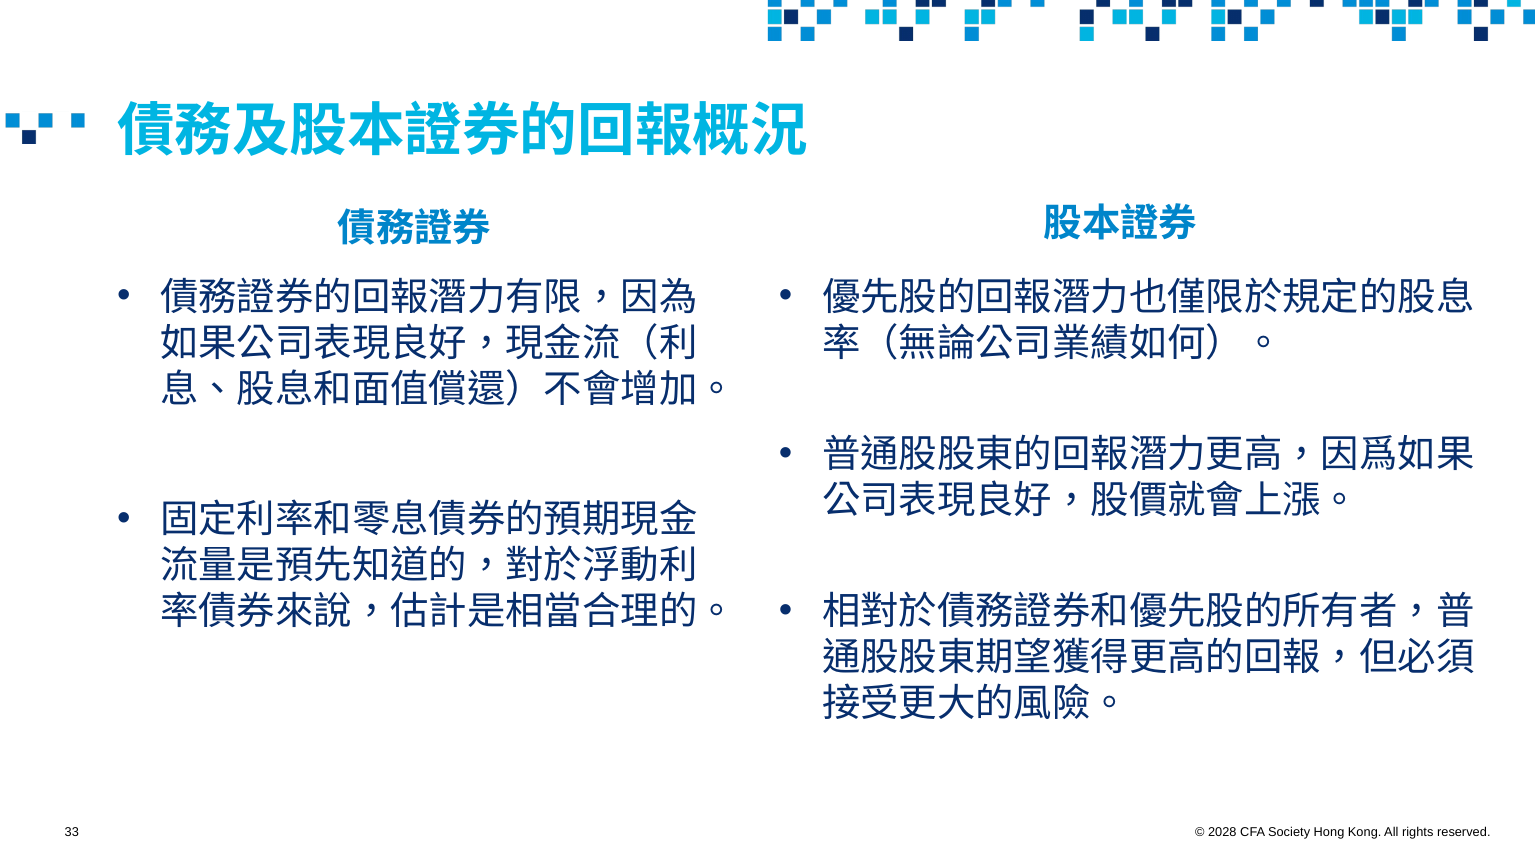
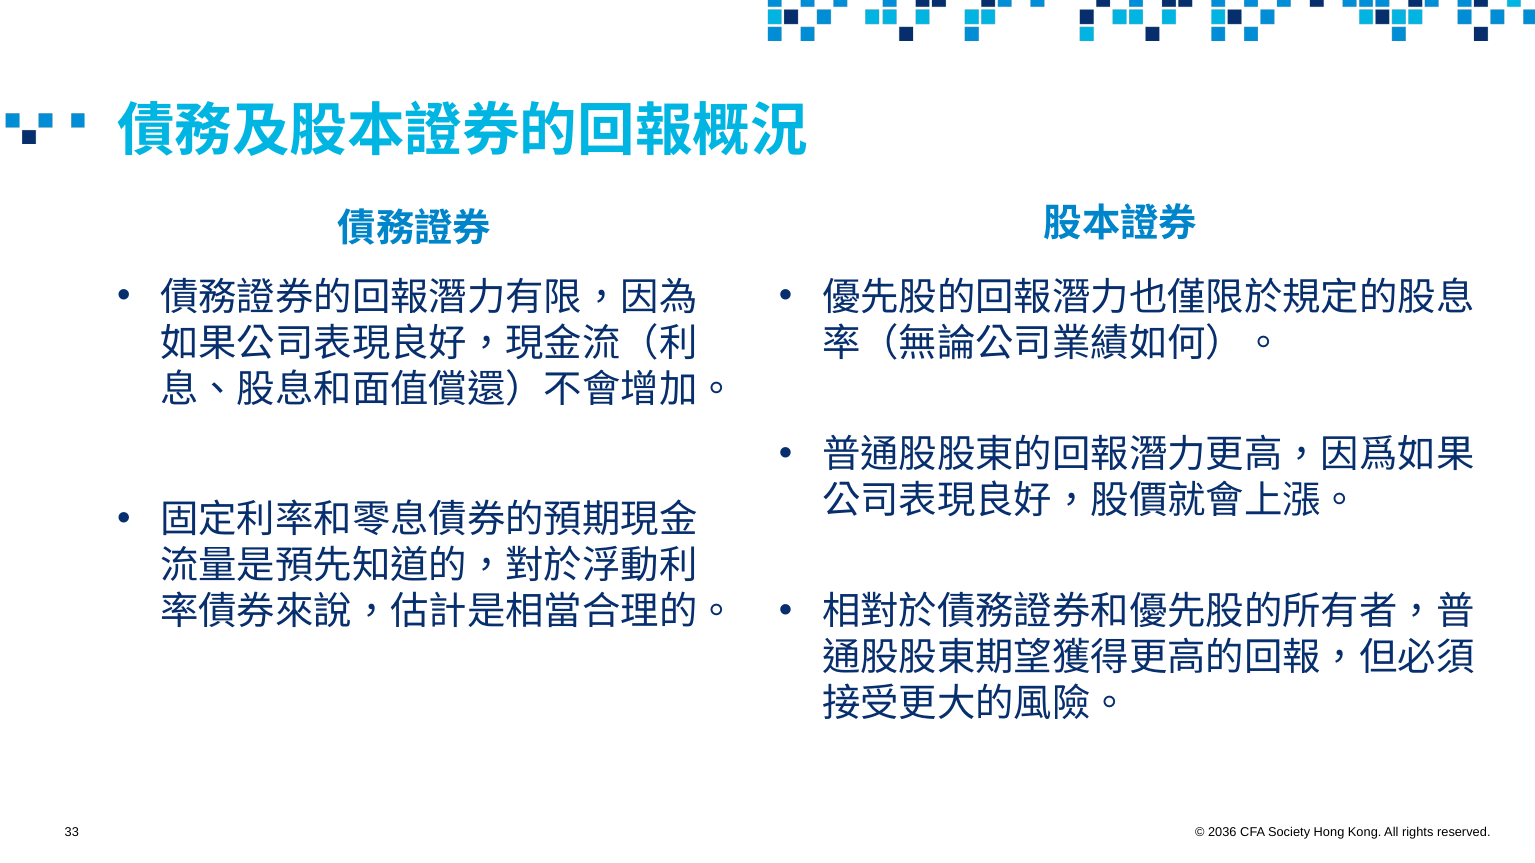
2028: 2028 -> 2036
